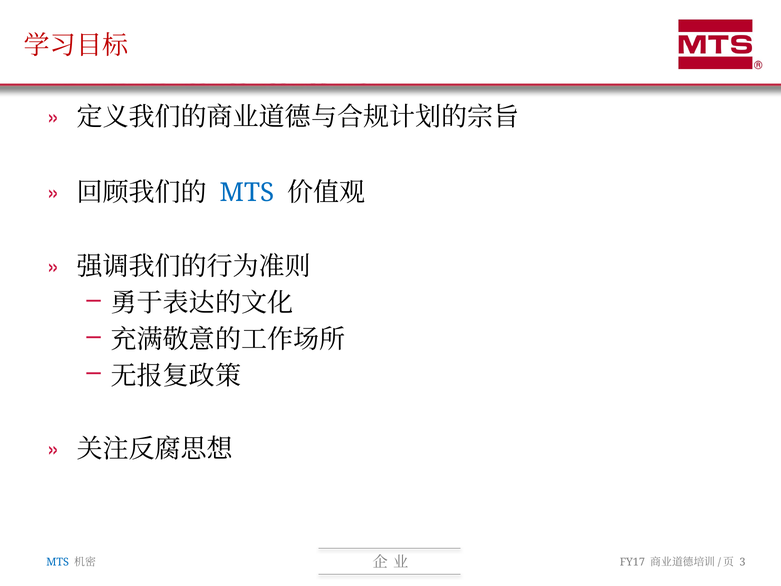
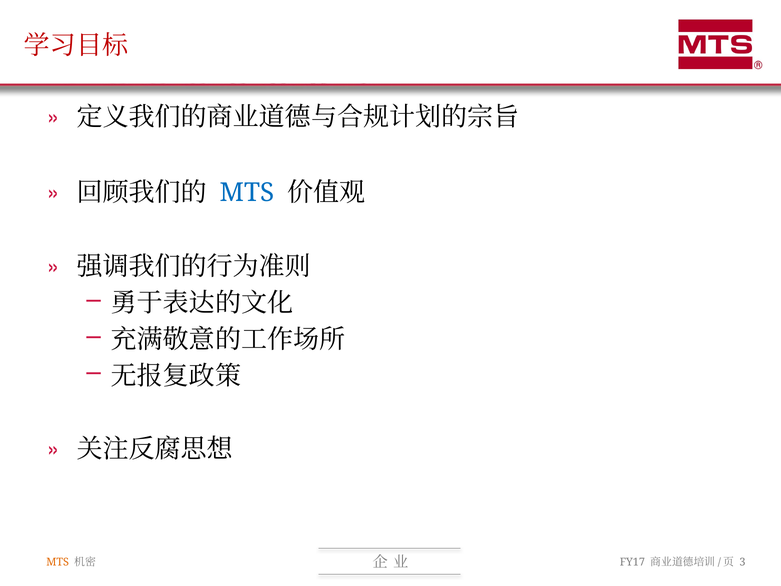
MTS at (58, 562) colour: blue -> orange
